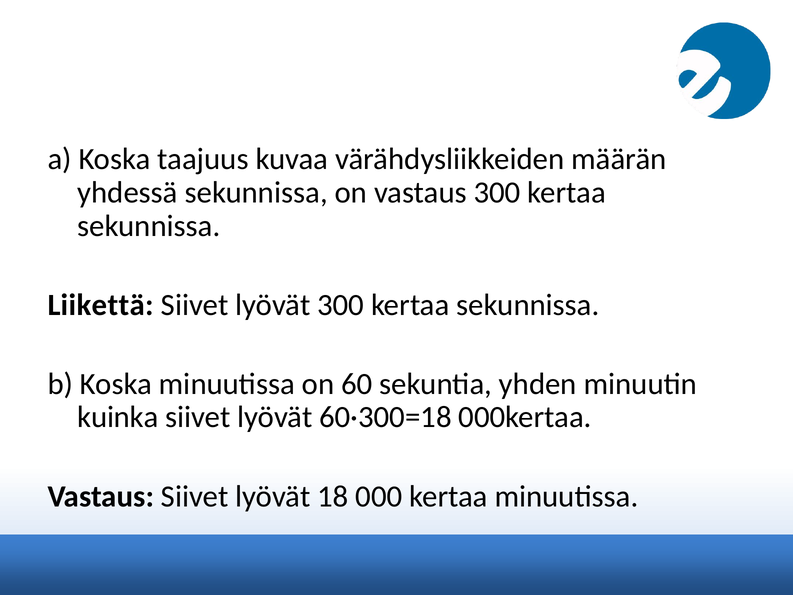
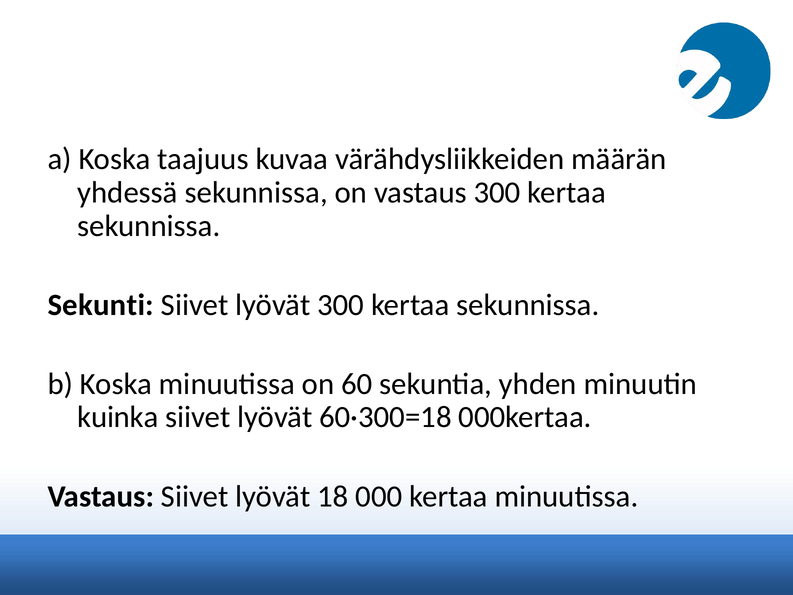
Liikettä: Liikettä -> Sekunti
